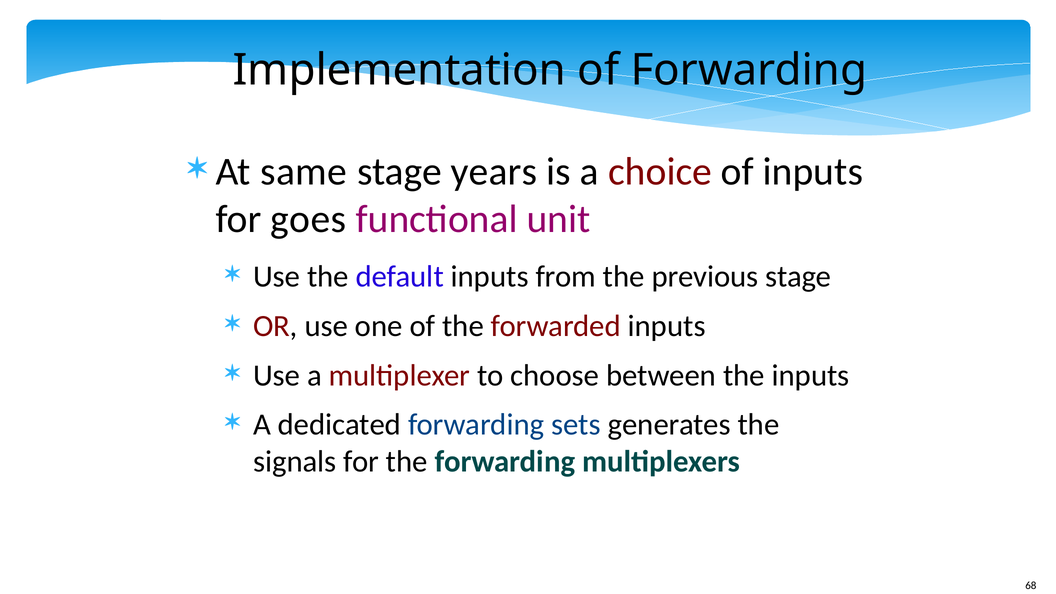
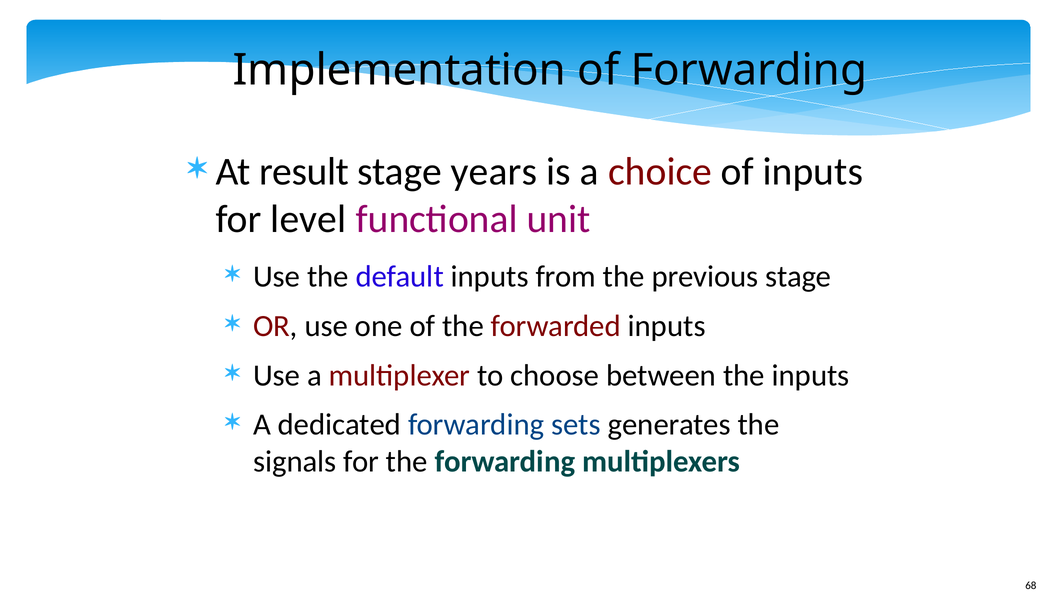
same: same -> result
goes: goes -> level
